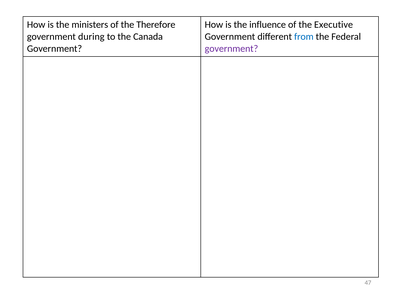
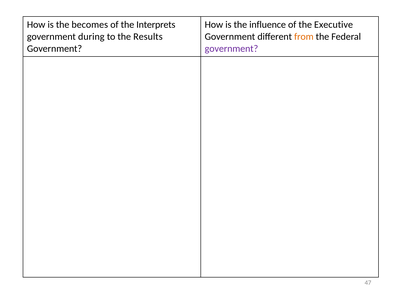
ministers: ministers -> becomes
Therefore: Therefore -> Interprets
Canada: Canada -> Results
from colour: blue -> orange
